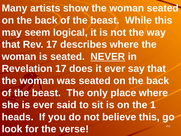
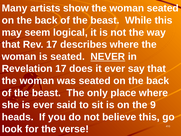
1: 1 -> 9
